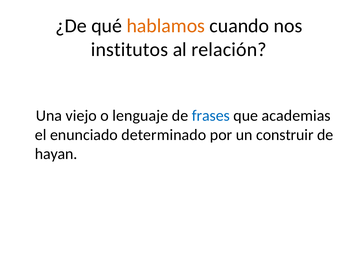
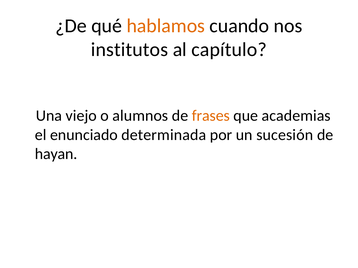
relación: relación -> capítulo
lenguaje: lenguaje -> alumnos
frases colour: blue -> orange
determinado: determinado -> determinada
construir: construir -> sucesión
